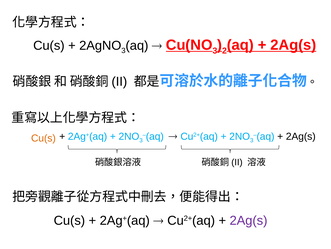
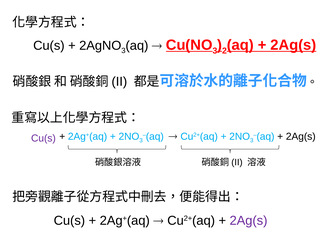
Cu(s at (43, 138) colour: orange -> purple
